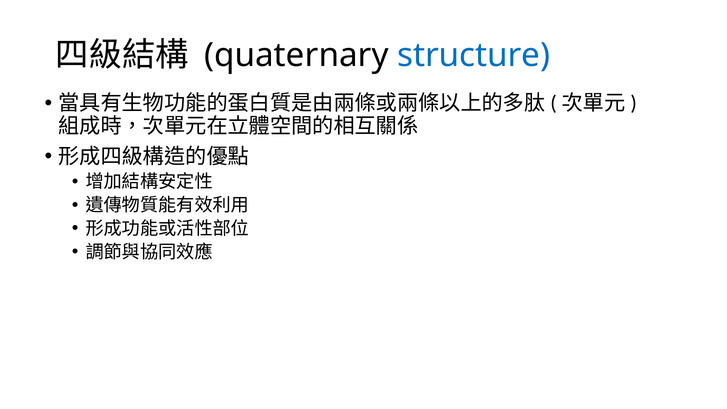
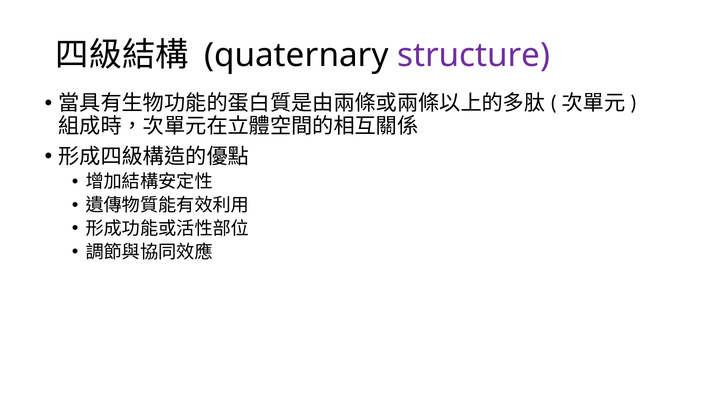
structure colour: blue -> purple
